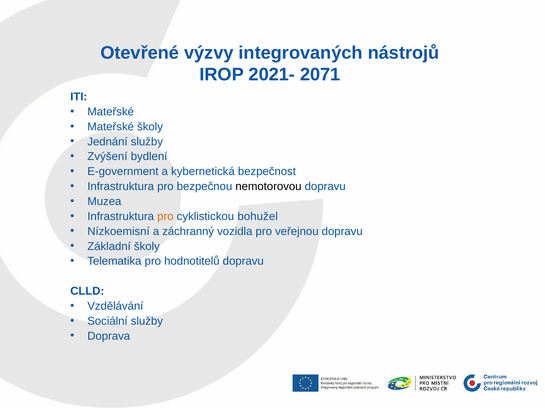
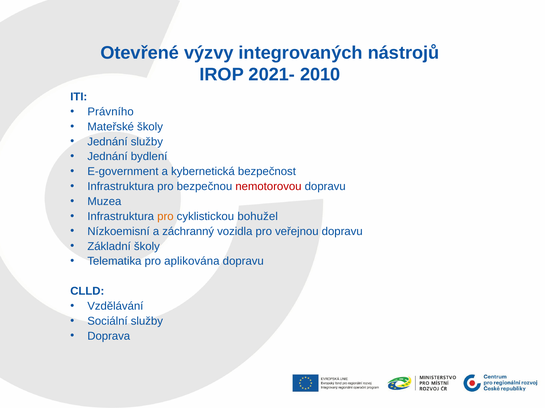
2071: 2071 -> 2010
Mateřské at (111, 112): Mateřské -> Právního
Zvýšení at (107, 157): Zvýšení -> Jednání
nemotorovou colour: black -> red
hodnotitelů: hodnotitelů -> aplikována
